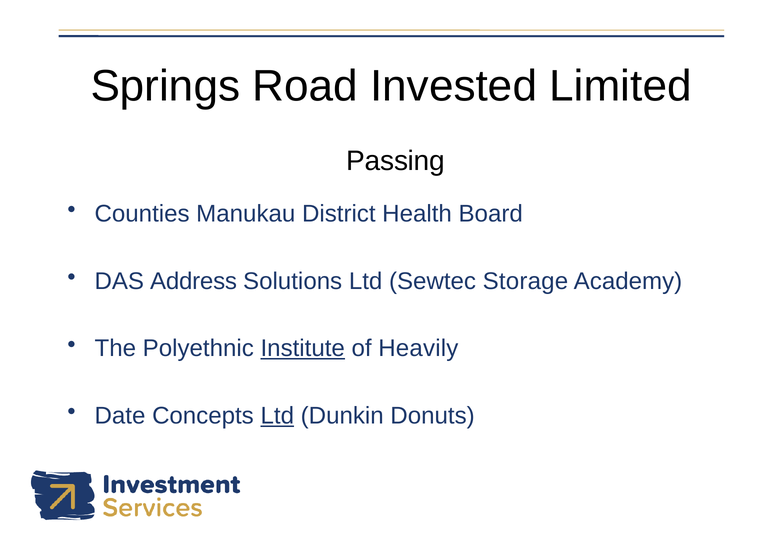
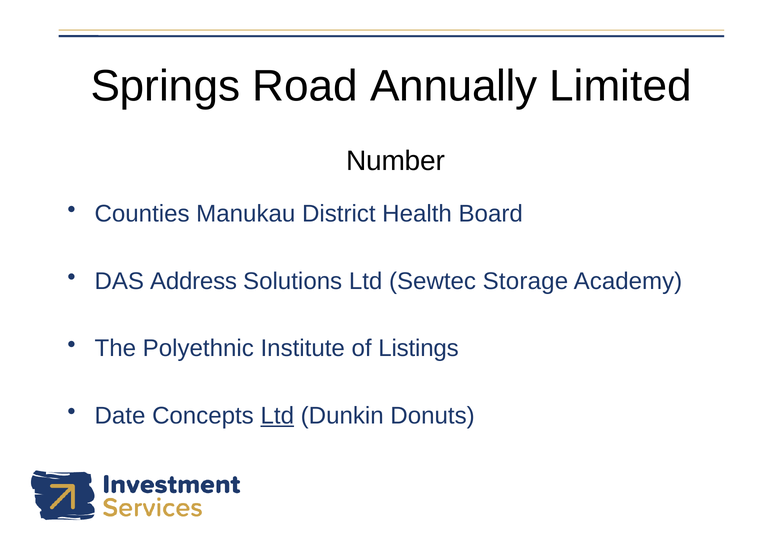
Invested: Invested -> Annually
Passing: Passing -> Number
Institute underline: present -> none
Heavily: Heavily -> Listings
